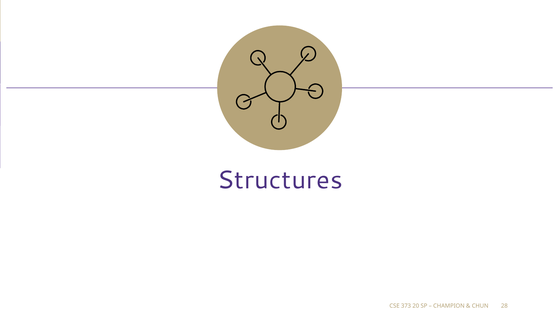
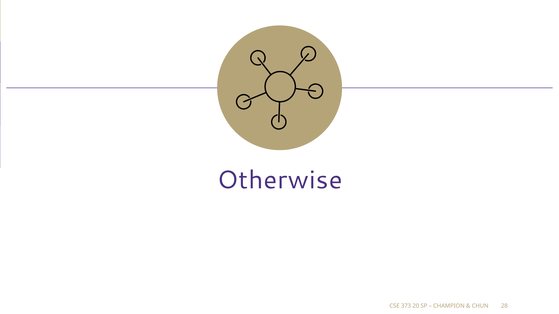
Structures: Structures -> Otherwise
